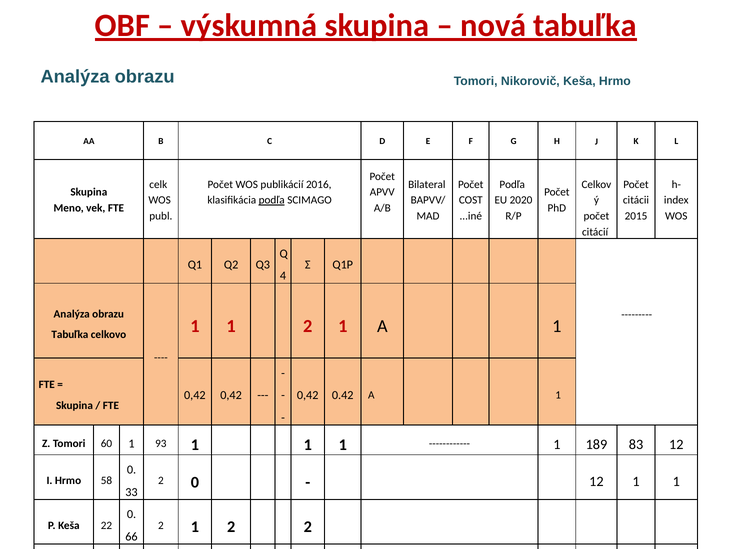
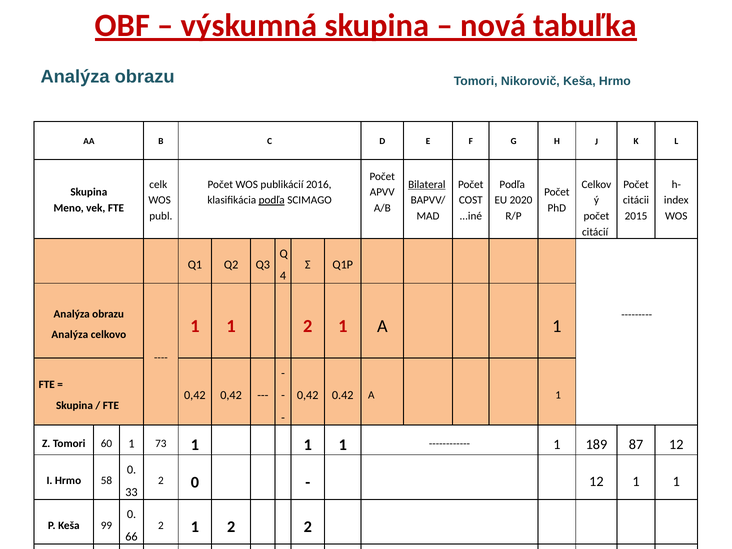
Bilateral underline: none -> present
Tabuľka at (70, 335): Tabuľka -> Analýza
93: 93 -> 73
83: 83 -> 87
22: 22 -> 99
